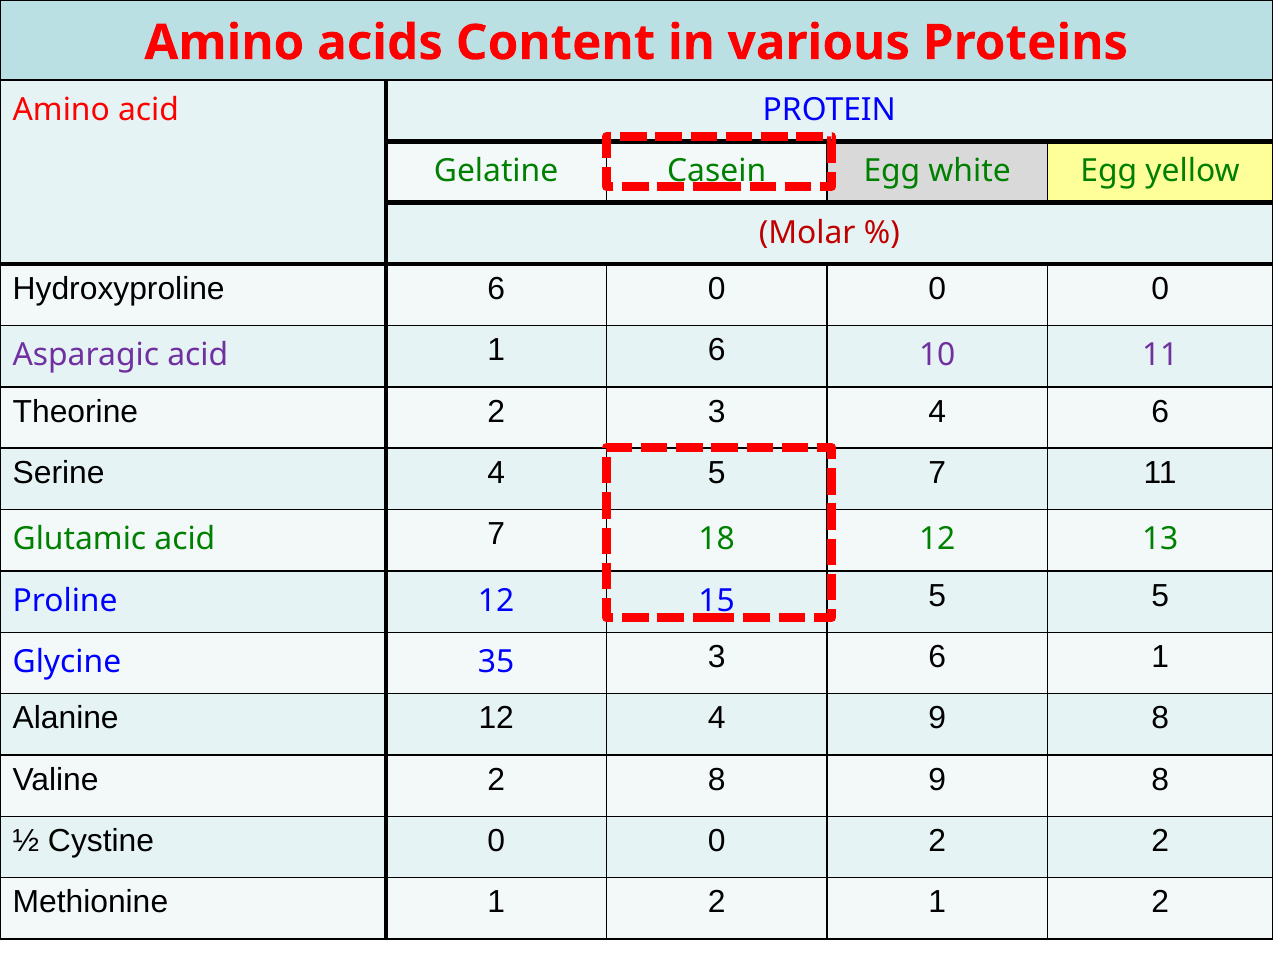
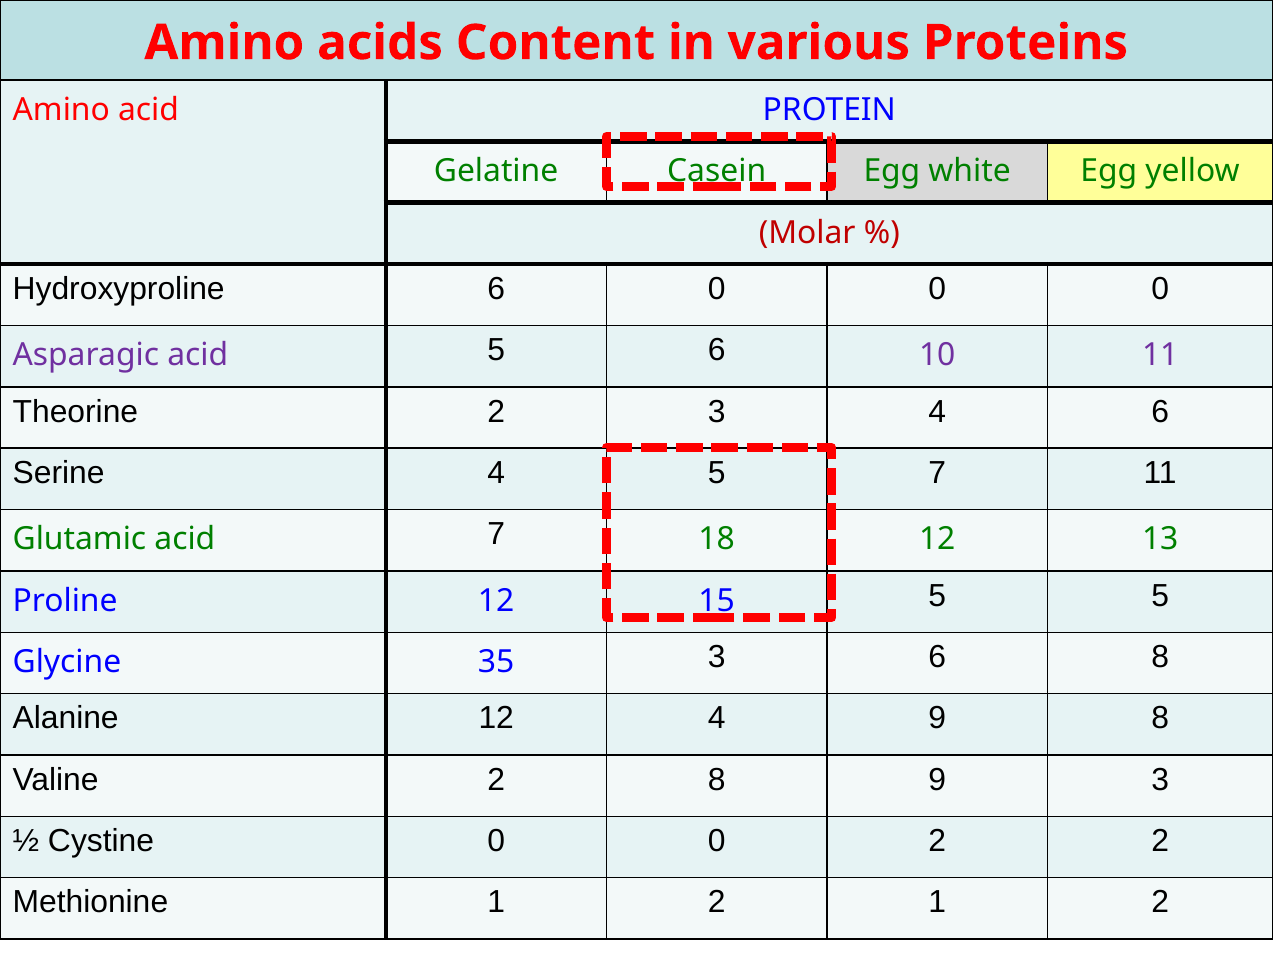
acid 1: 1 -> 5
6 1: 1 -> 8
8 9 8: 8 -> 3
